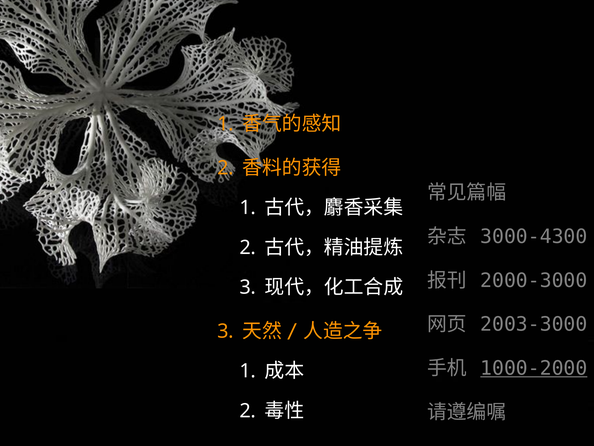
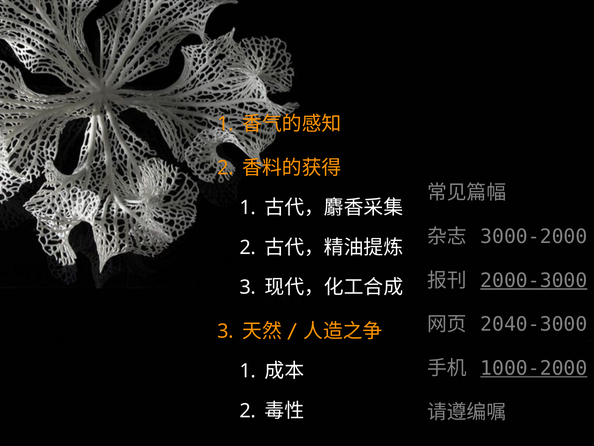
3000-4300: 3000-4300 -> 3000-2000
2000-3000 underline: none -> present
2003-3000: 2003-3000 -> 2040-3000
